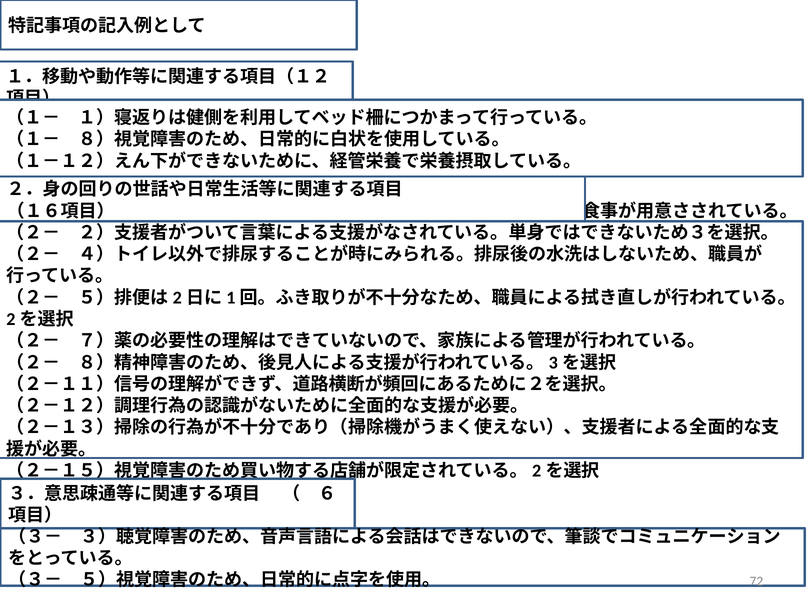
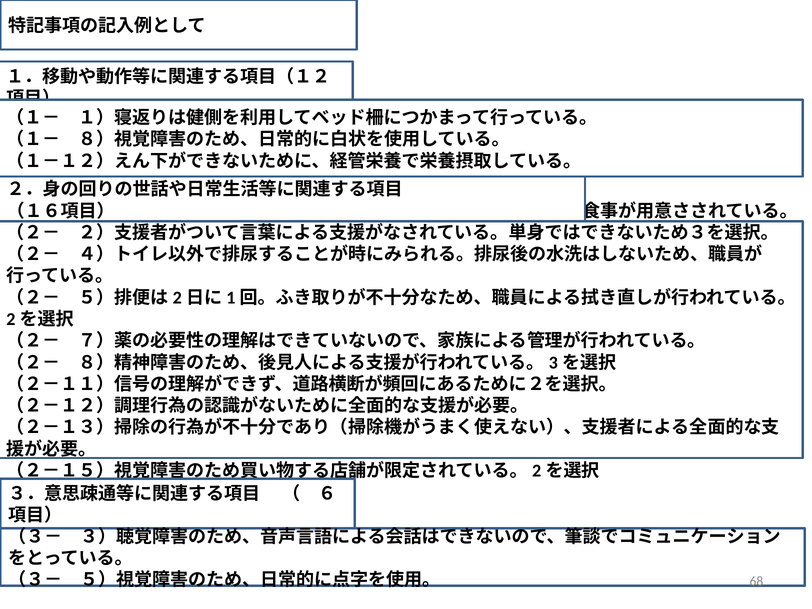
72: 72 -> 68
